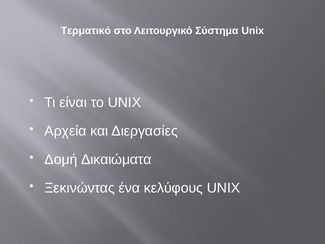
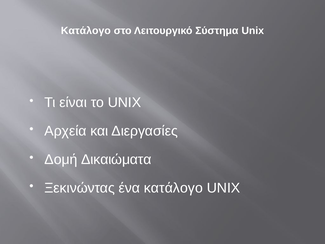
Τερματικό at (86, 31): Τερματικό -> Κατάλογο
ένα κελύφους: κελύφους -> κατάλογο
